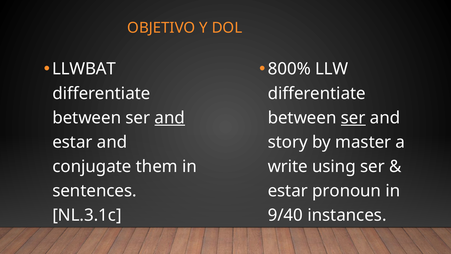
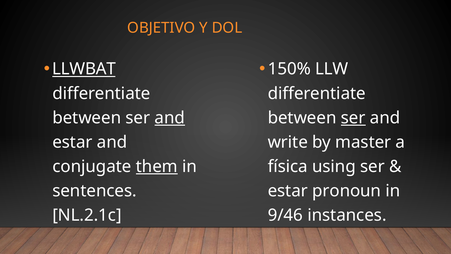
LLWBAT underline: none -> present
800%: 800% -> 150%
story: story -> write
them underline: none -> present
write: write -> física
NL.3.1c: NL.3.1c -> NL.2.1c
9/40: 9/40 -> 9/46
